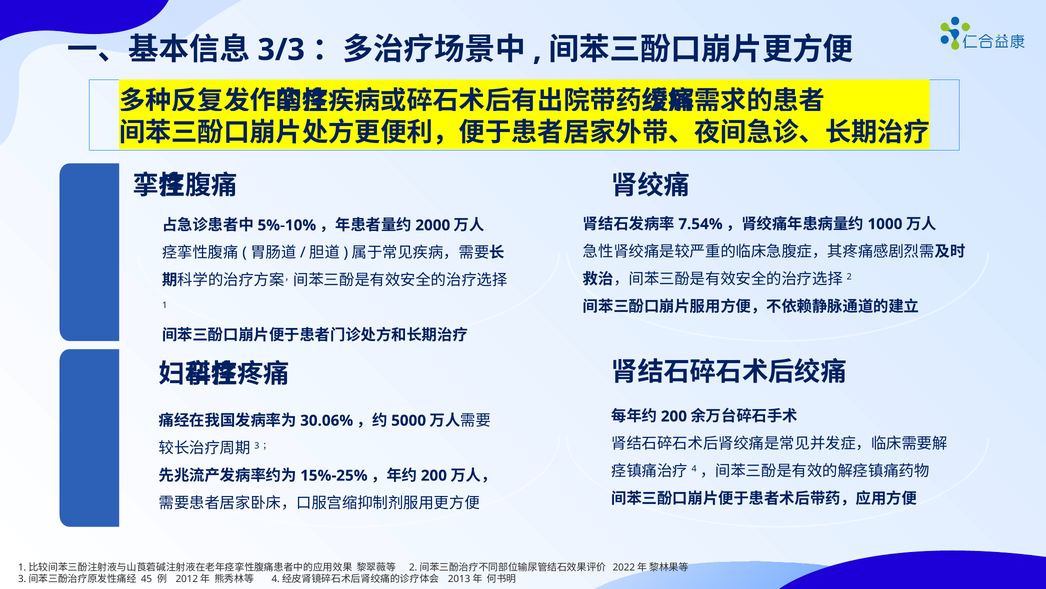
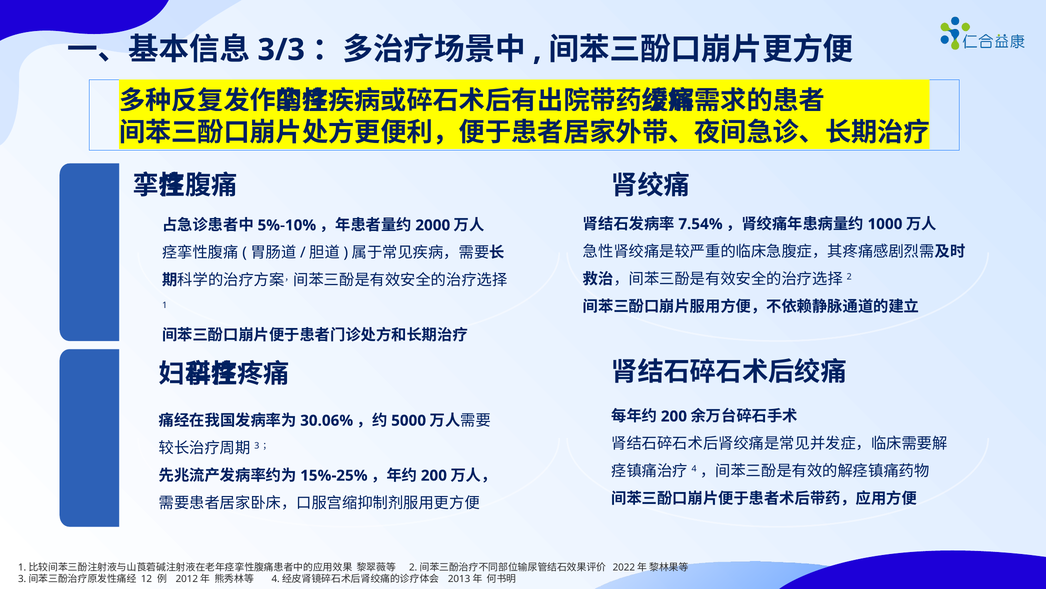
45: 45 -> 12
